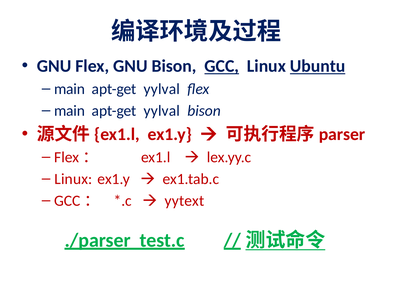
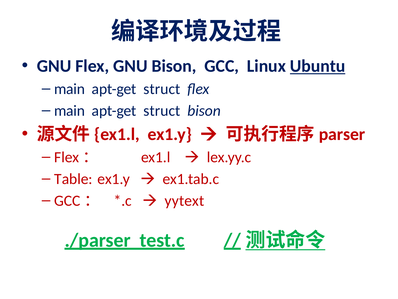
GCC underline: present -> none
yylval at (162, 89): yylval -> struct
yylval at (162, 110): yylval -> struct
Linux at (73, 179): Linux -> Table
